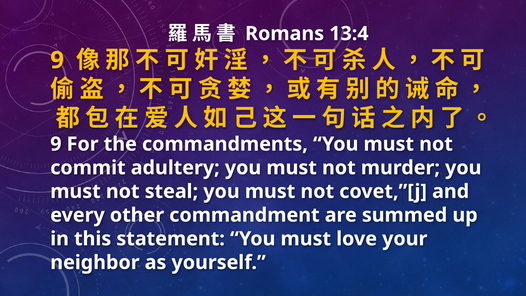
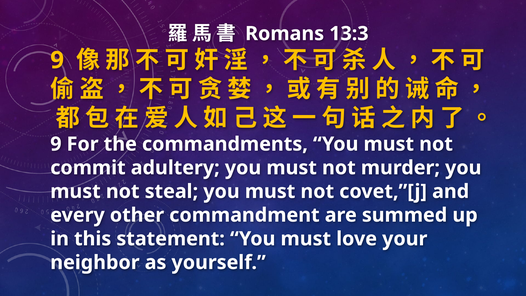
13:4: 13:4 -> 13:3
